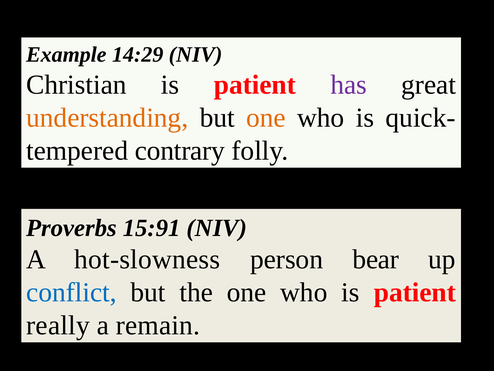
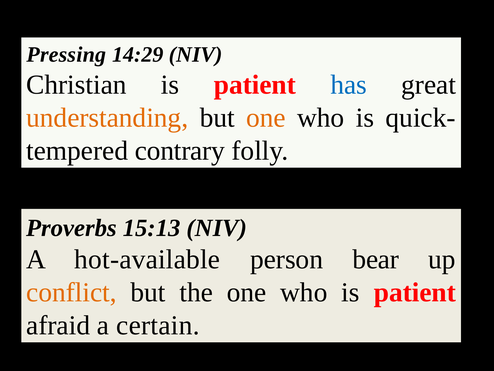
Example: Example -> Pressing
has colour: purple -> blue
15:91: 15:91 -> 15:13
hot-slowness: hot-slowness -> hot-available
conflict colour: blue -> orange
really: really -> afraid
remain: remain -> certain
